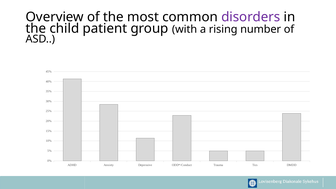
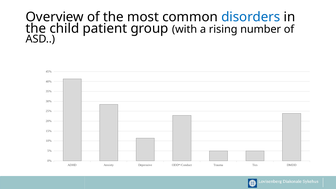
disorders colour: purple -> blue
